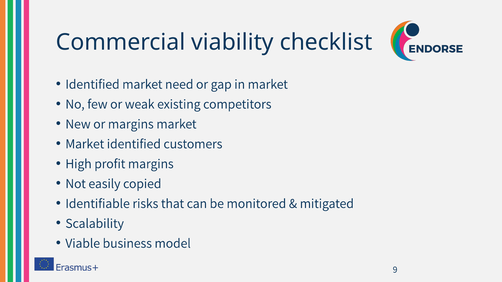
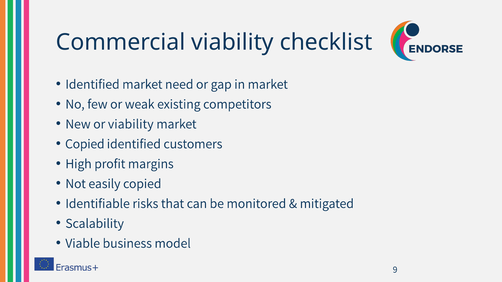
or margins: margins -> viability
Market at (85, 144): Market -> Copied
